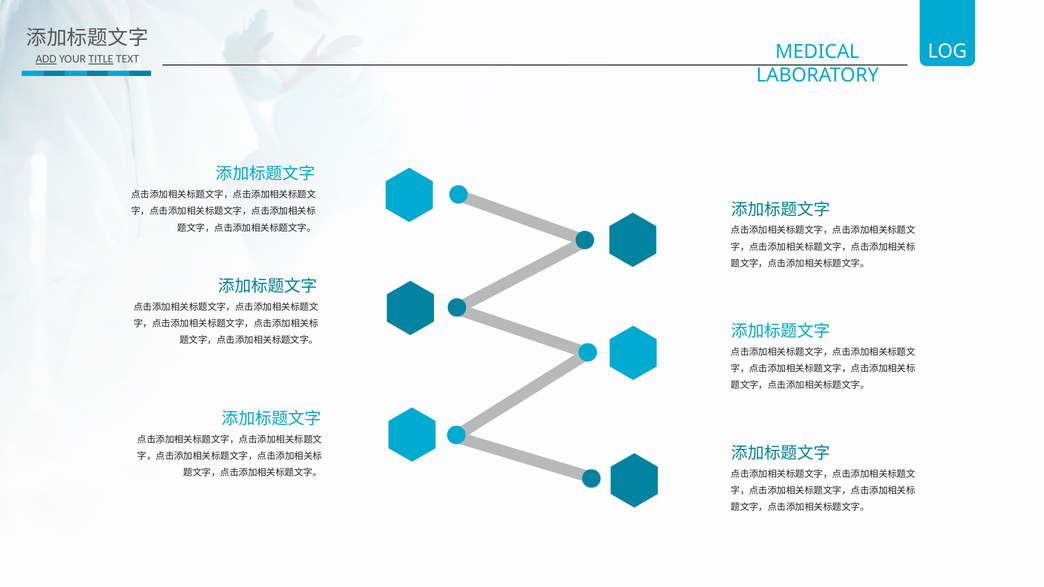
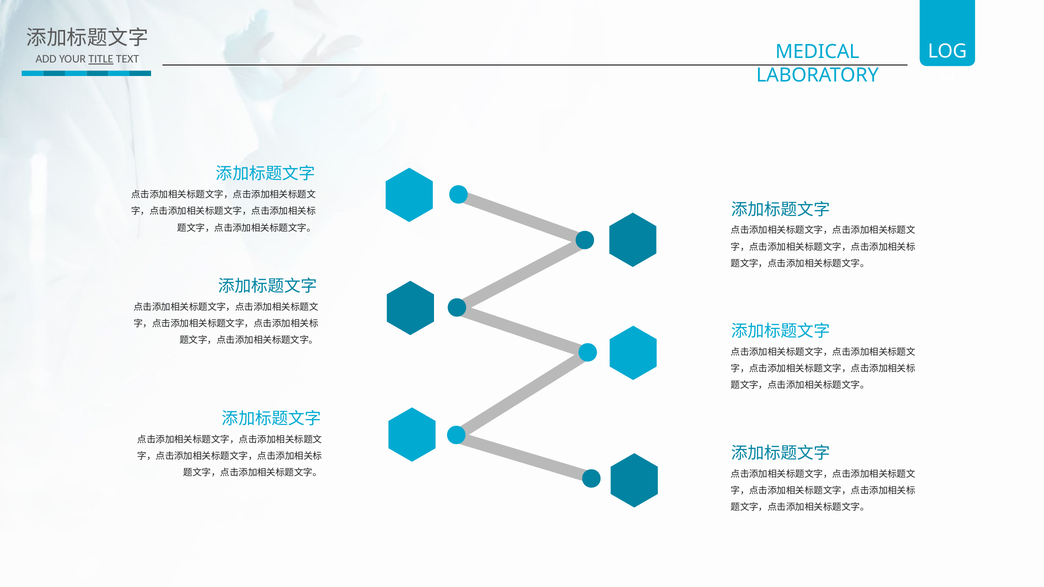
ADD underline: present -> none
